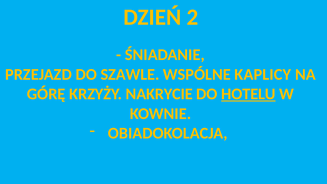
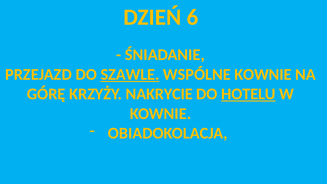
2: 2 -> 6
SZAWLE underline: none -> present
WSPÓLNE KAPLICY: KAPLICY -> KOWNIE
